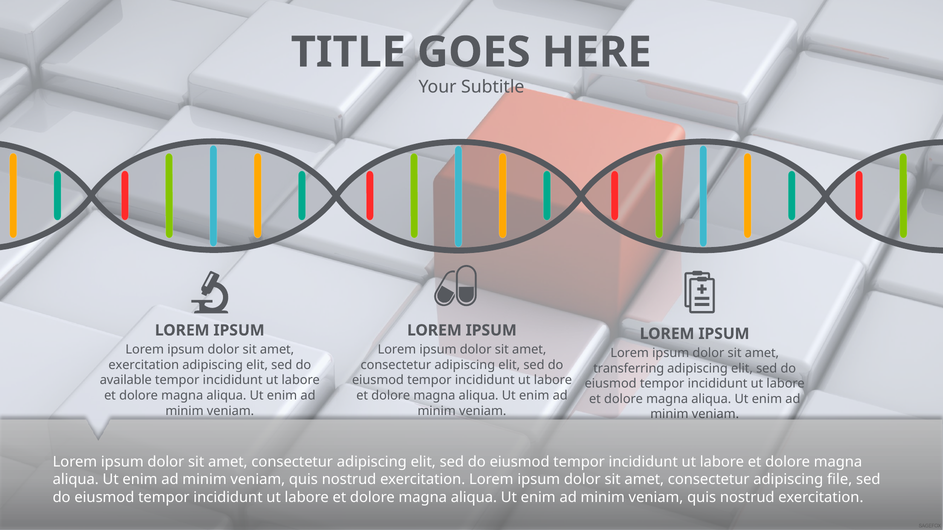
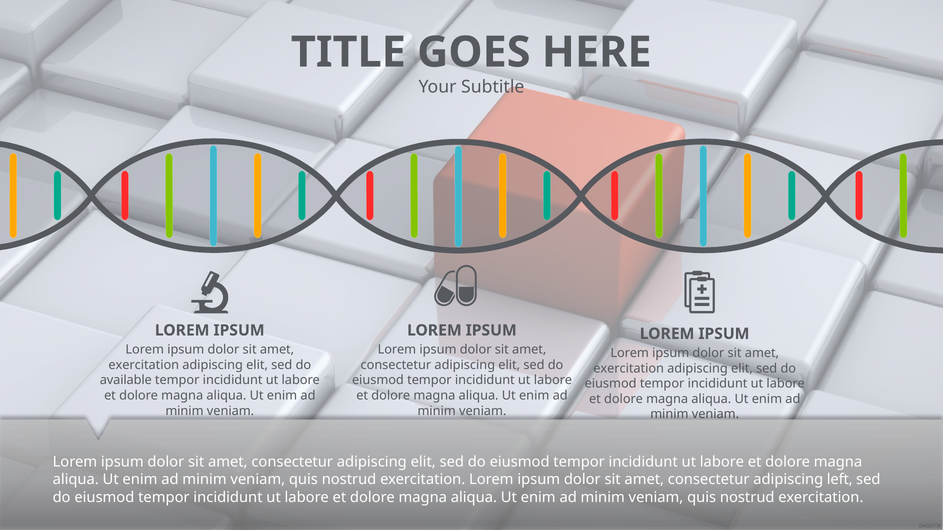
transferring at (629, 369): transferring -> exercitation
file: file -> left
